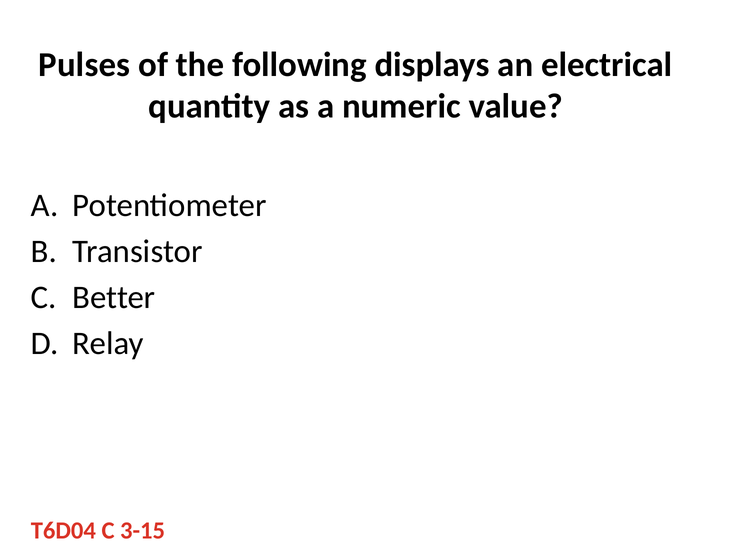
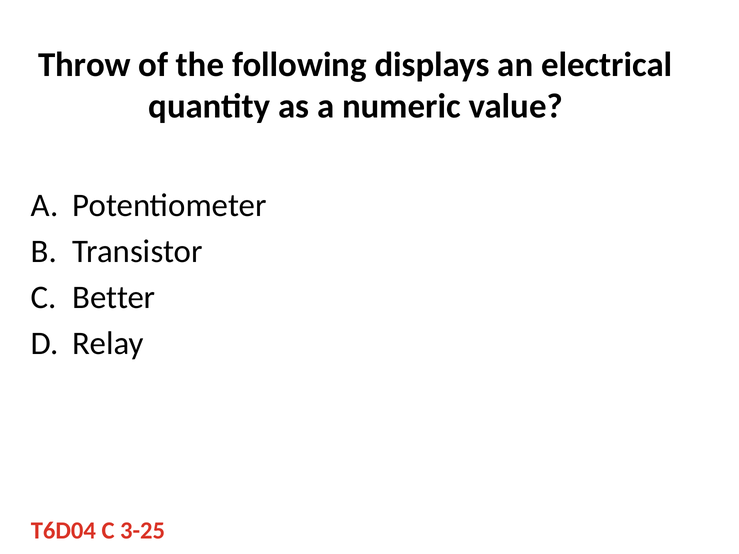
Pulses: Pulses -> Throw
3-15: 3-15 -> 3-25
